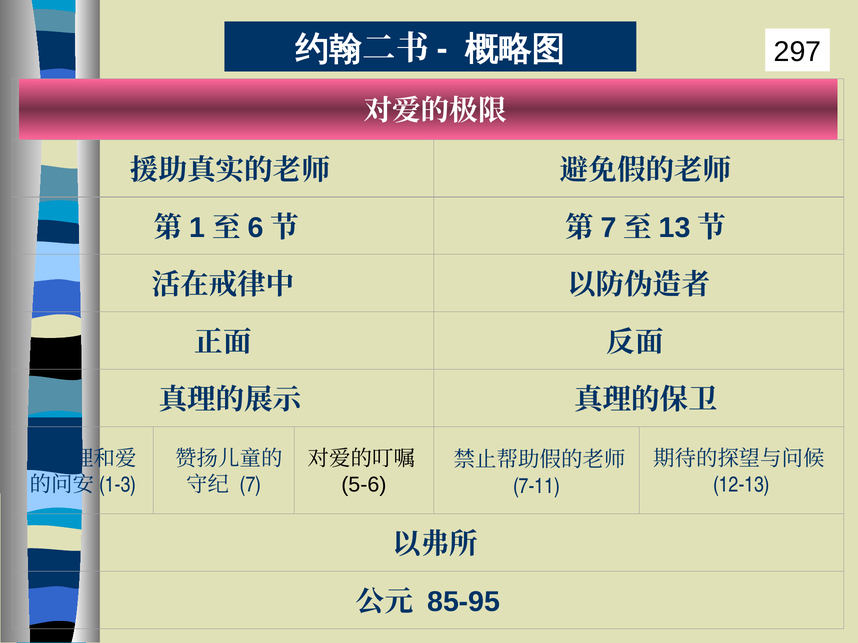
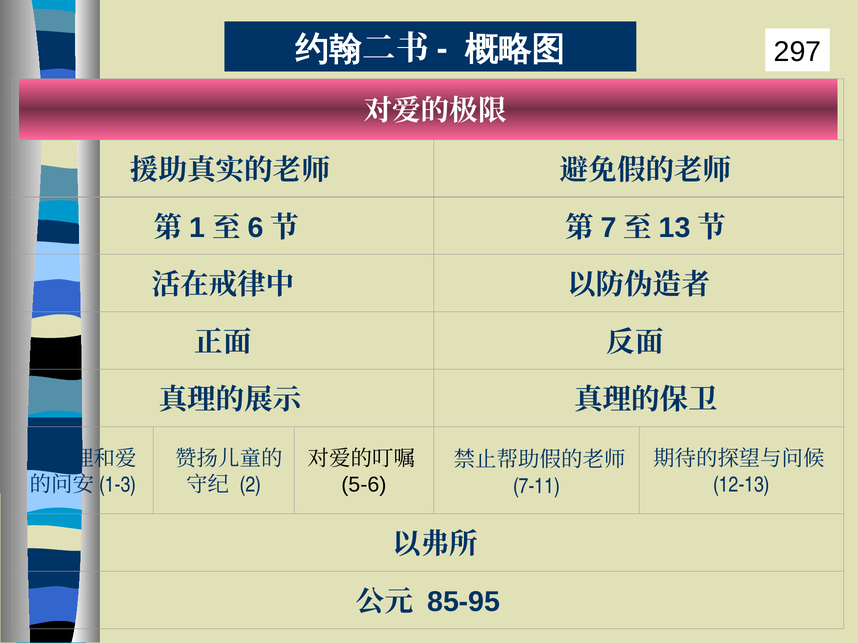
7: 7 -> 2
